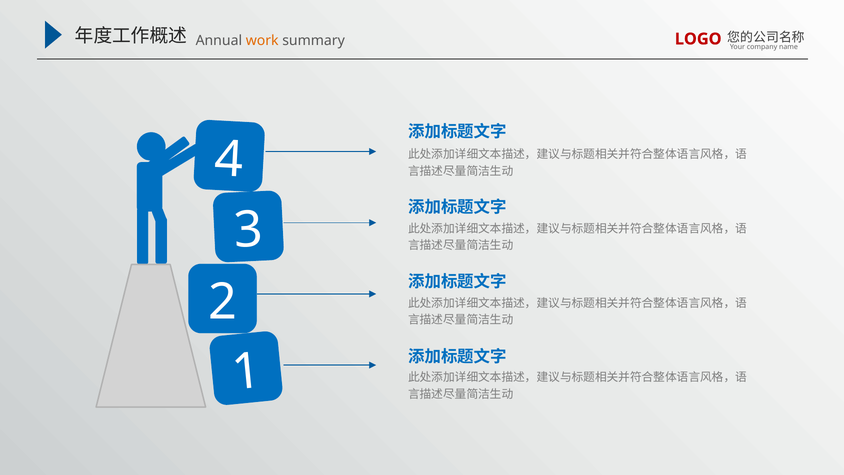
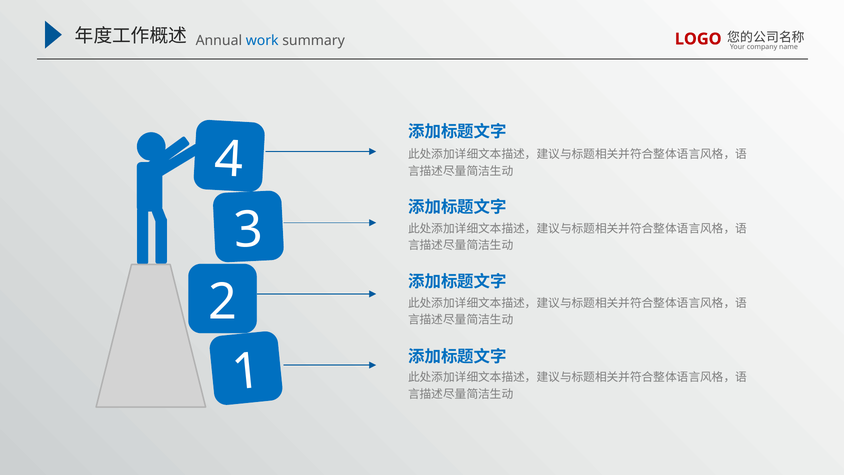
work colour: orange -> blue
